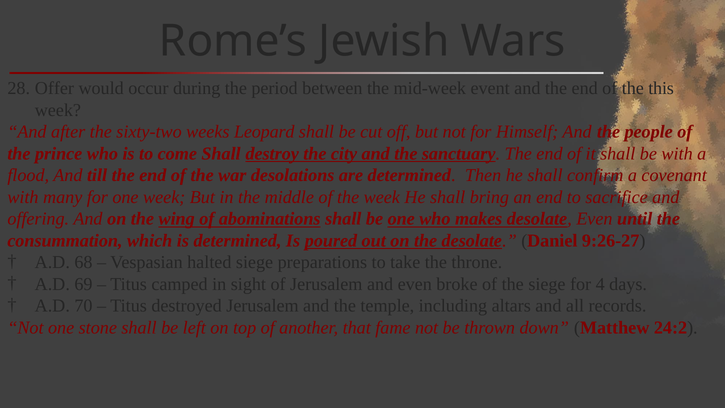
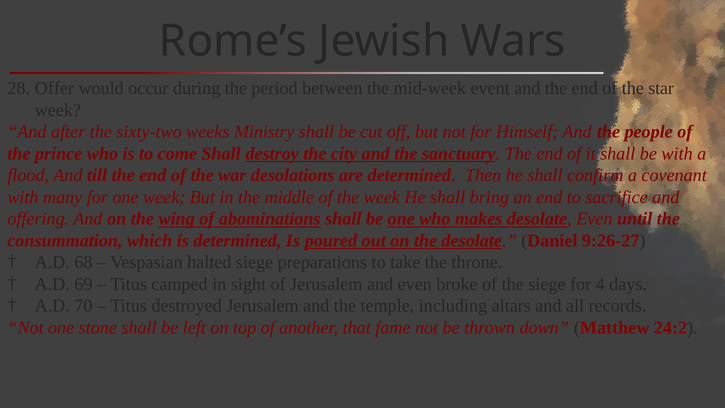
this: this -> star
Leopard: Leopard -> Ministry
